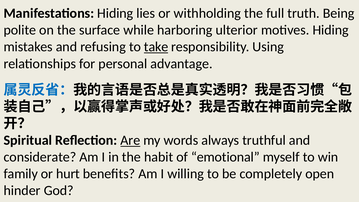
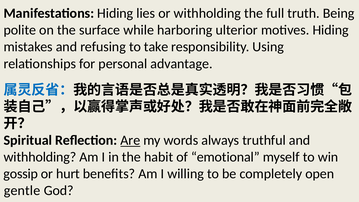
take underline: present -> none
considerate at (40, 157): considerate -> withholding
family: family -> gossip
hinder: hinder -> gentle
